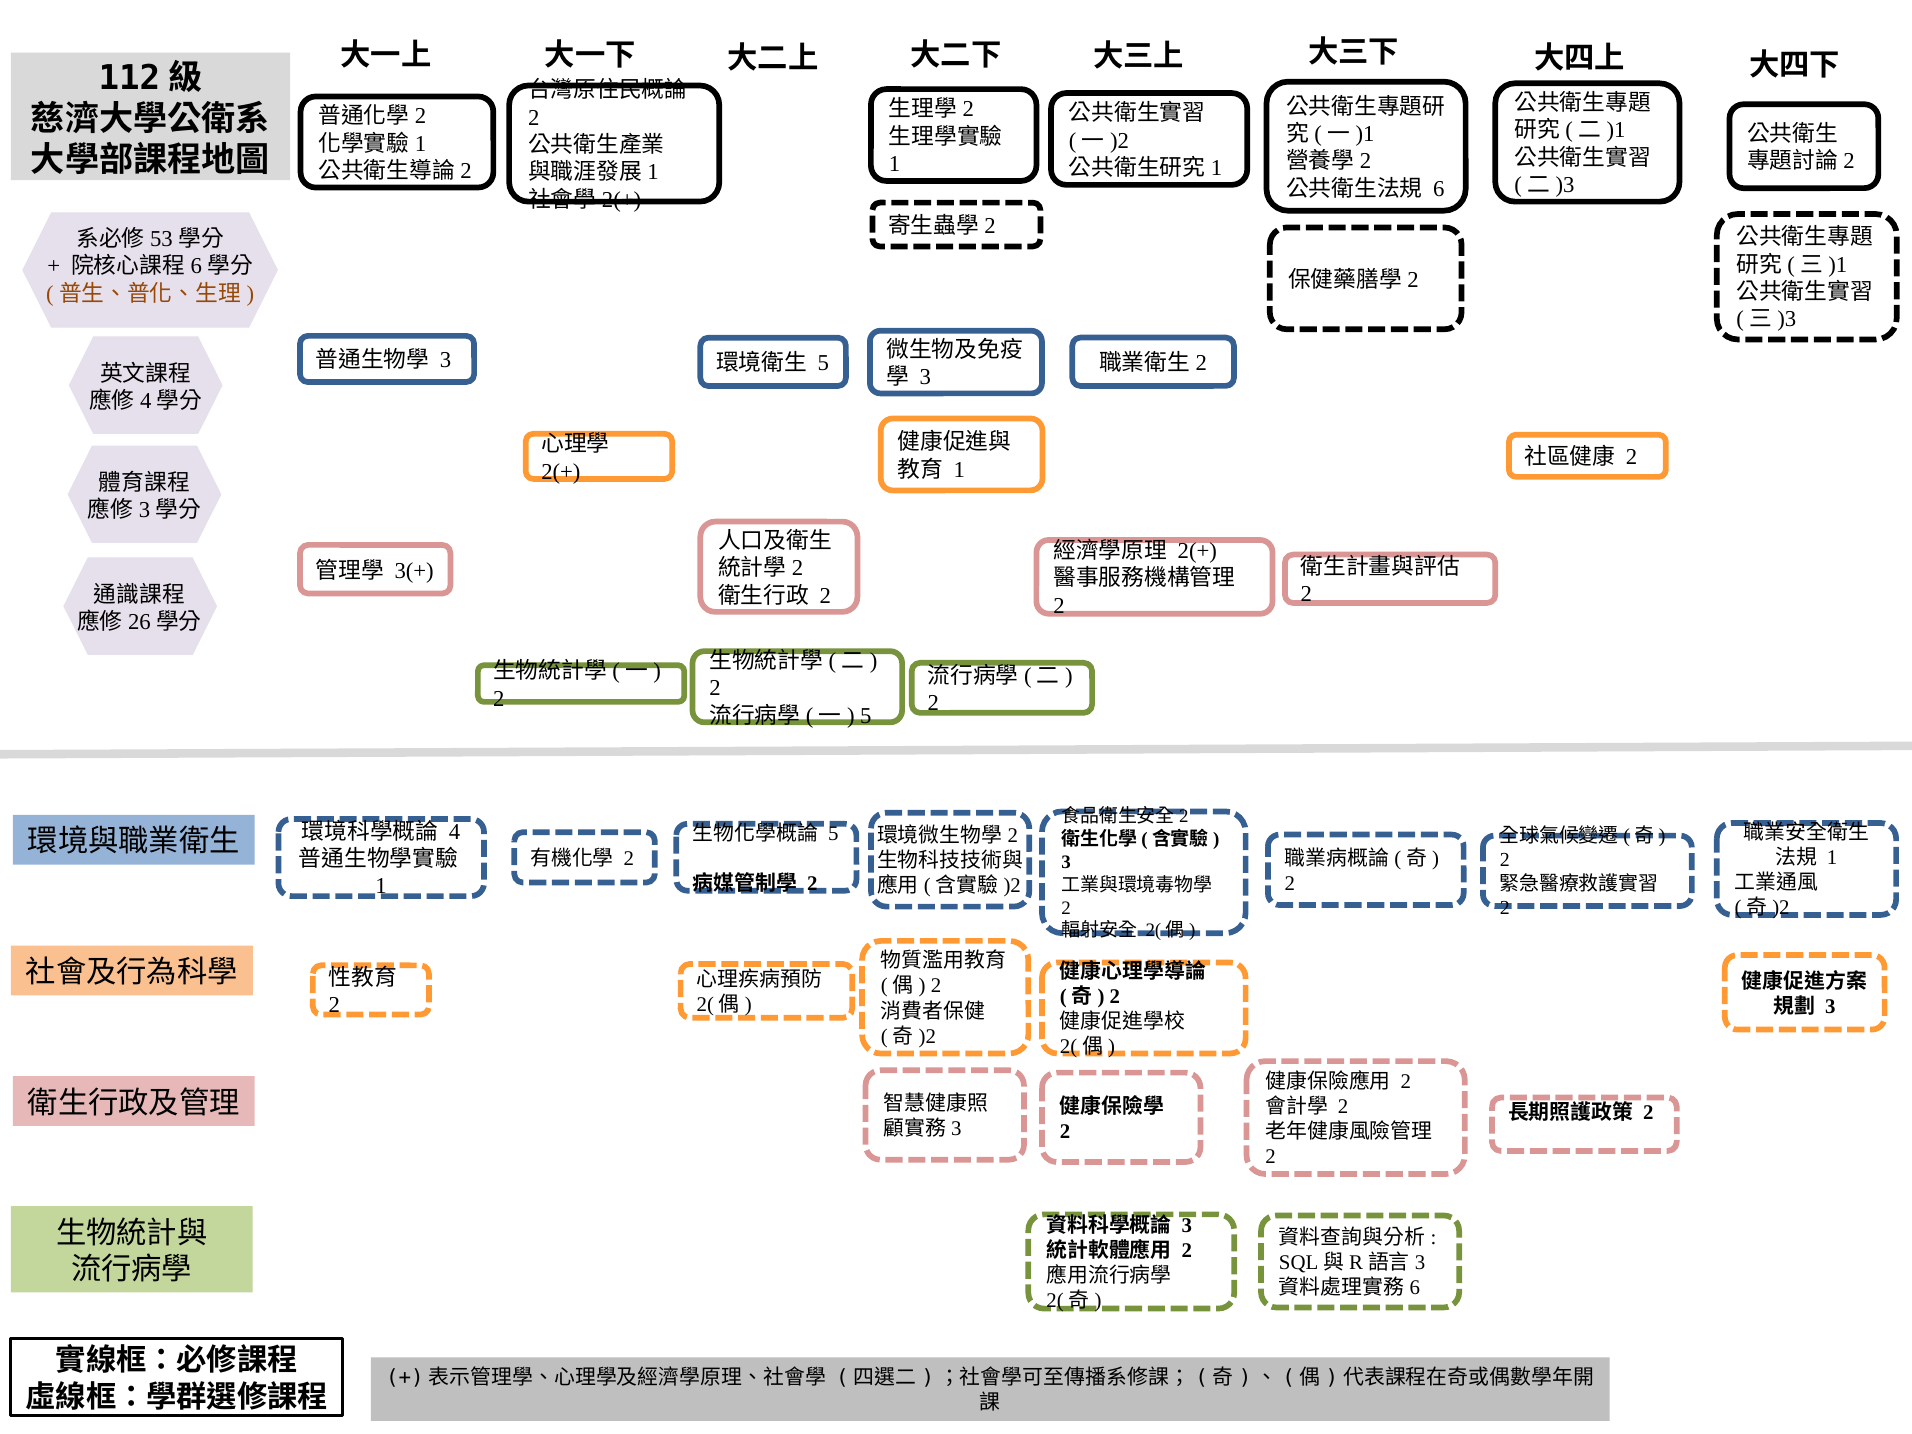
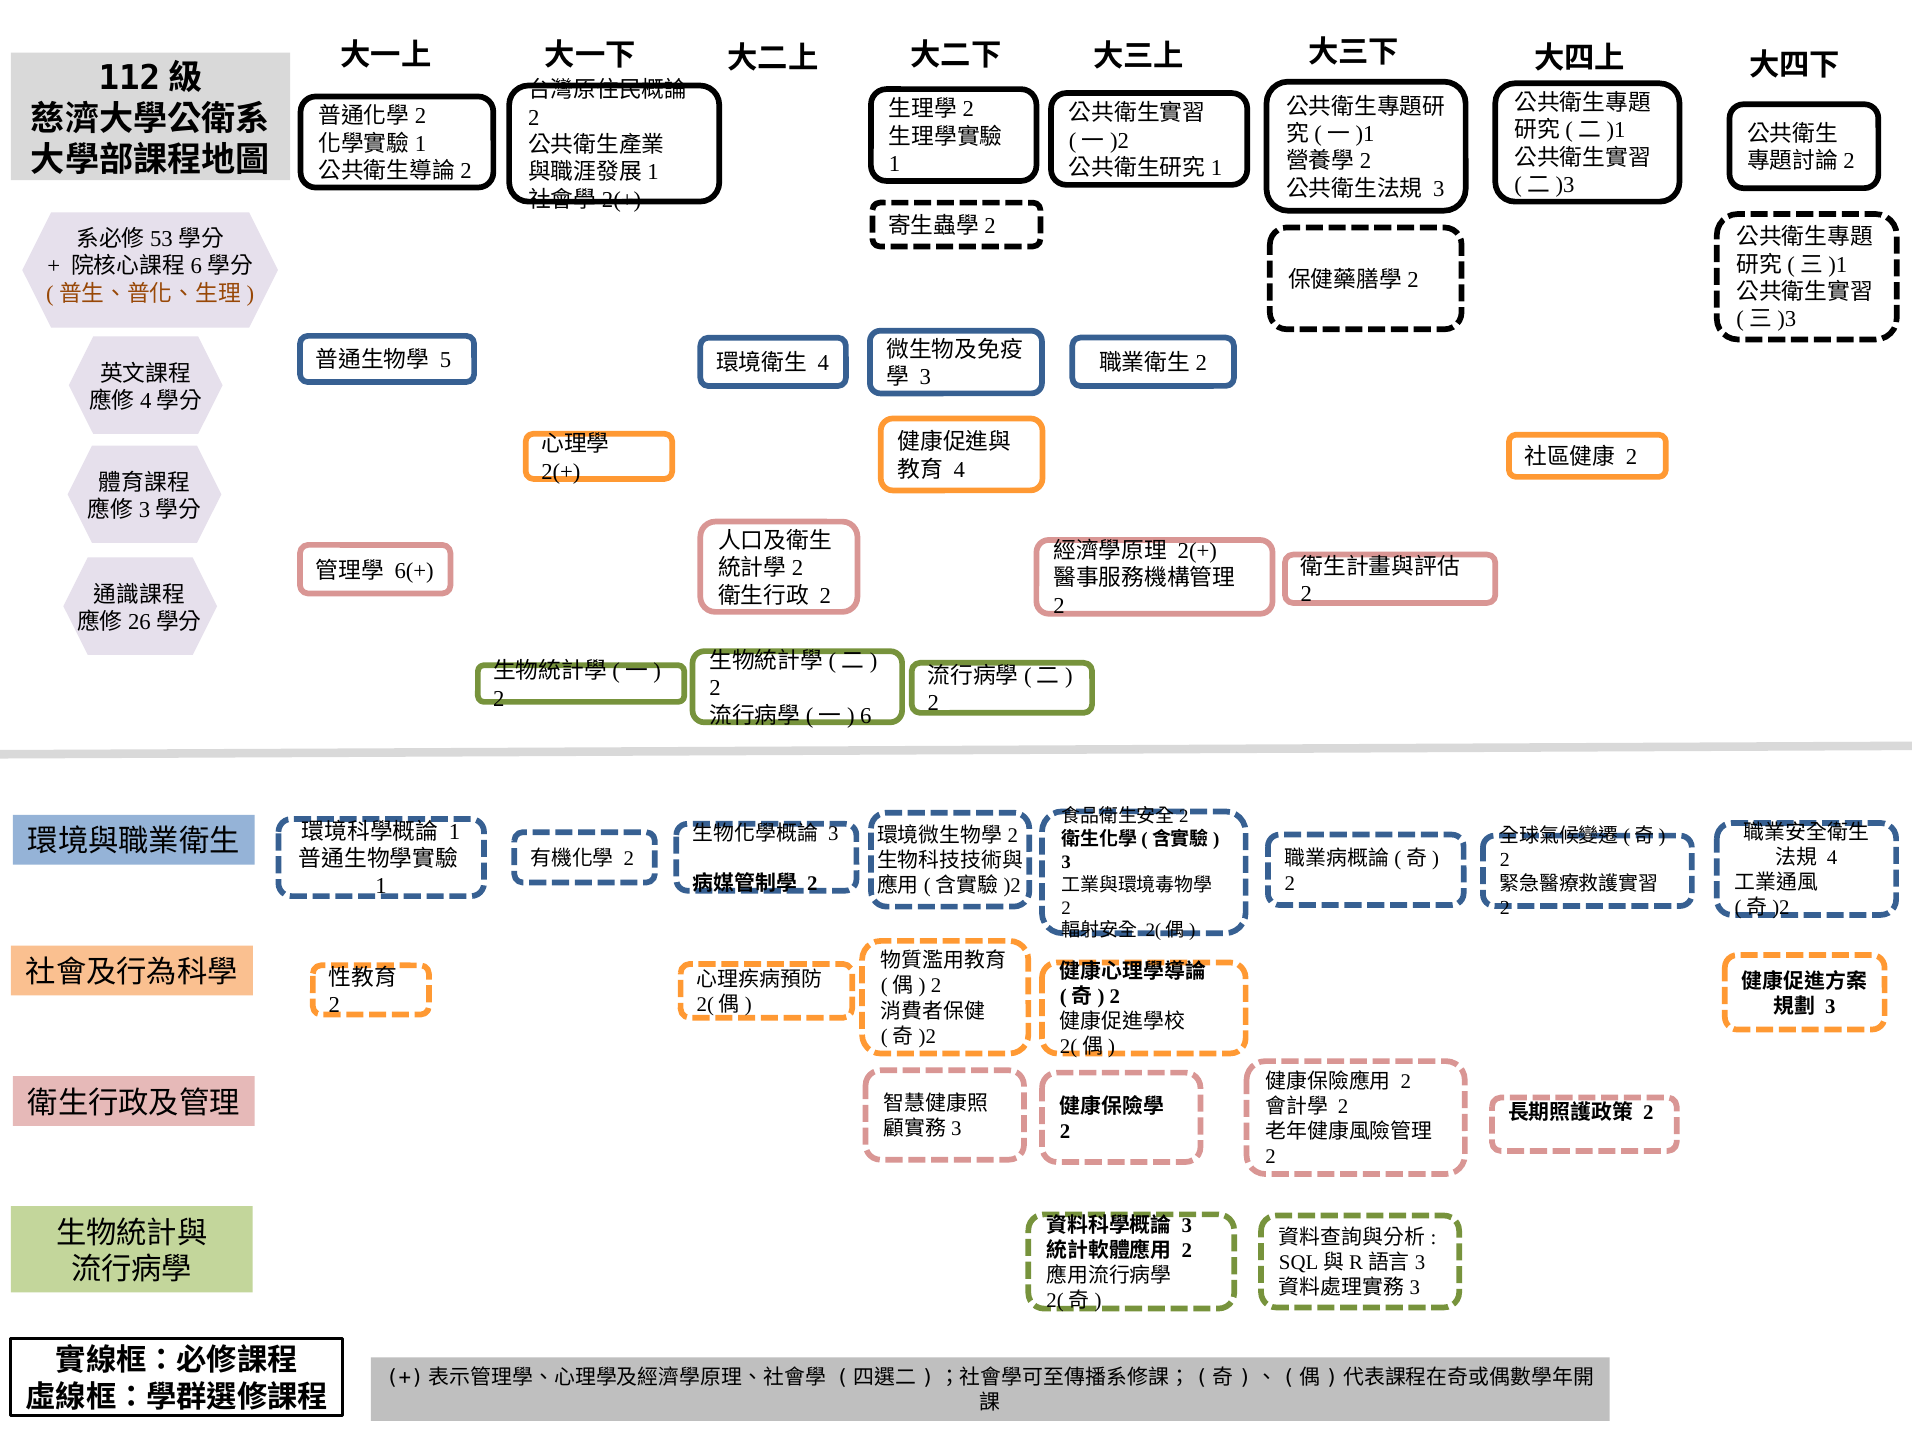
6 at (1439, 189): 6 -> 3
3 at (446, 360): 3 -> 5
5 at (823, 363): 5 -> 4
1 at (959, 470): 1 -> 4
3(+: 3(+ -> 6(+
5 at (866, 716): 5 -> 6
4 at (455, 832): 4 -> 1
5 at (833, 834): 5 -> 3
1 at (1832, 858): 1 -> 4
6 at (1415, 1288): 6 -> 3
